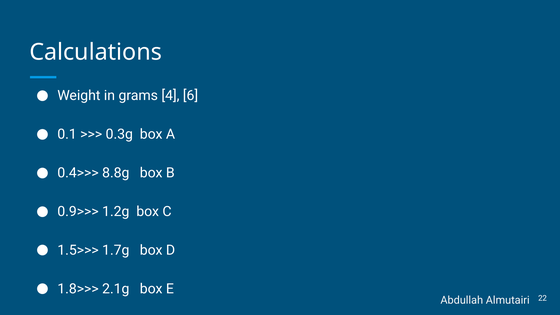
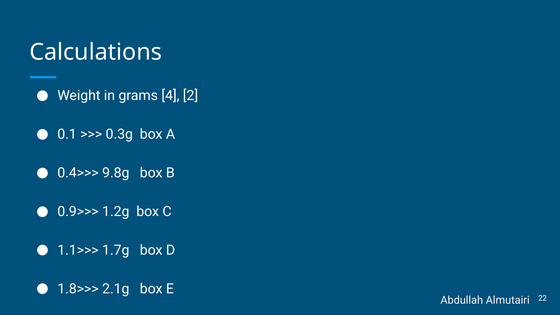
6: 6 -> 2
8.8g: 8.8g -> 9.8g
1.5>>>: 1.5>>> -> 1.1>>>
